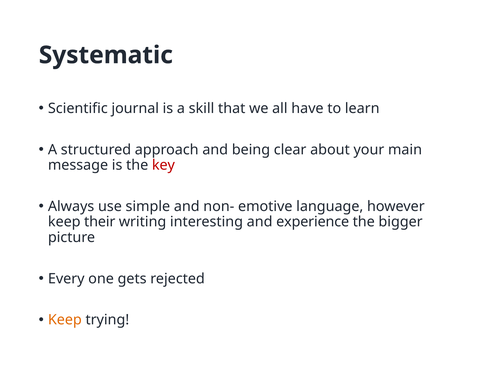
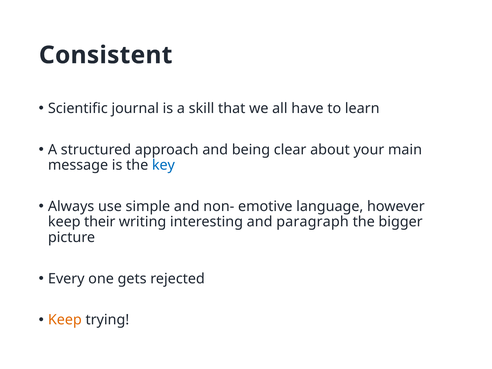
Systematic: Systematic -> Consistent
key colour: red -> blue
experience: experience -> paragraph
